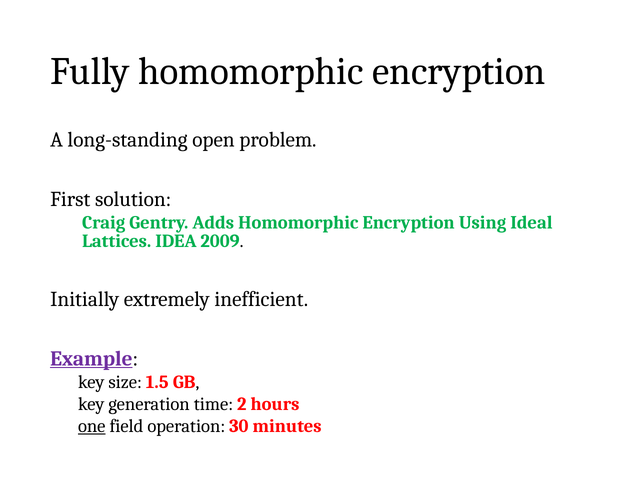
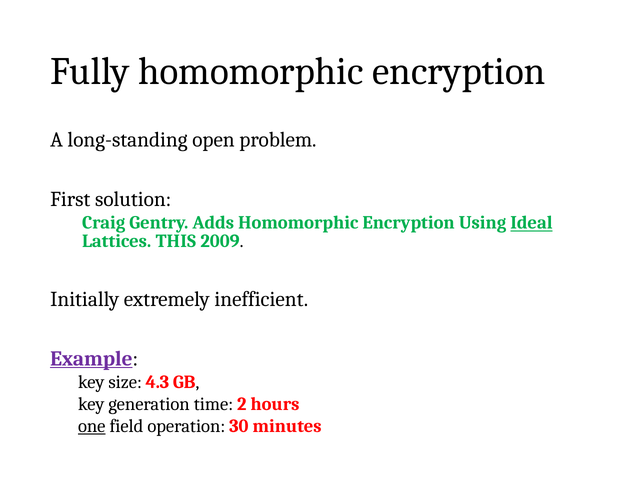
Ideal underline: none -> present
IDEA: IDEA -> THIS
1.5: 1.5 -> 4.3
